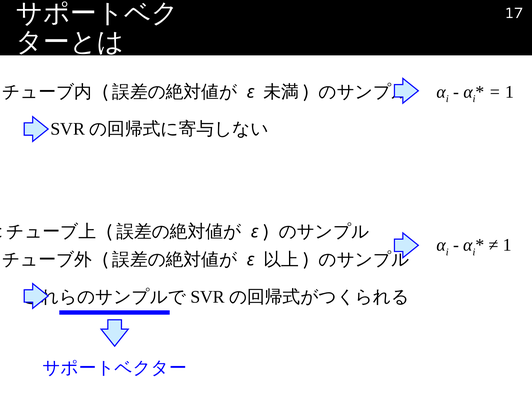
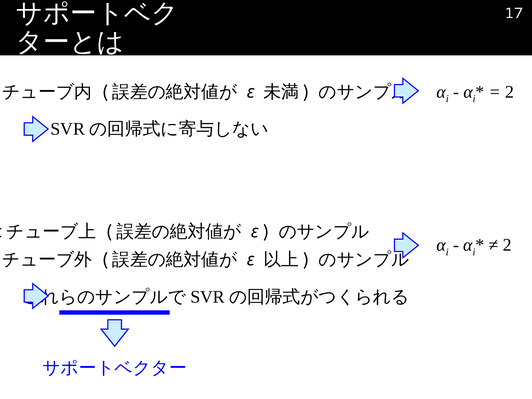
1 at (509, 92): 1 -> 2
1 at (507, 245): 1 -> 2
